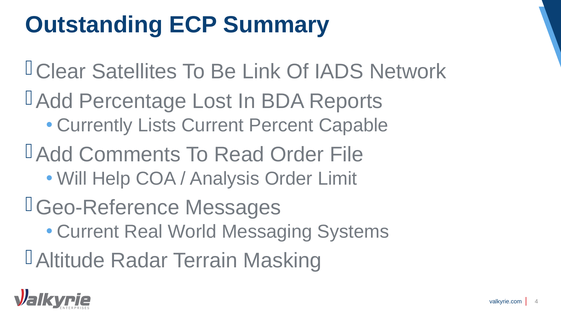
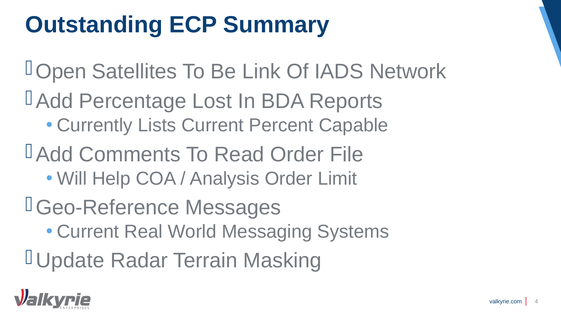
Clear: Clear -> Open
Altitude: Altitude -> Update
